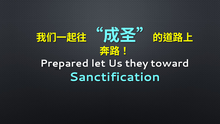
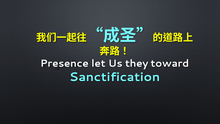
Prepared: Prepared -> Presence
